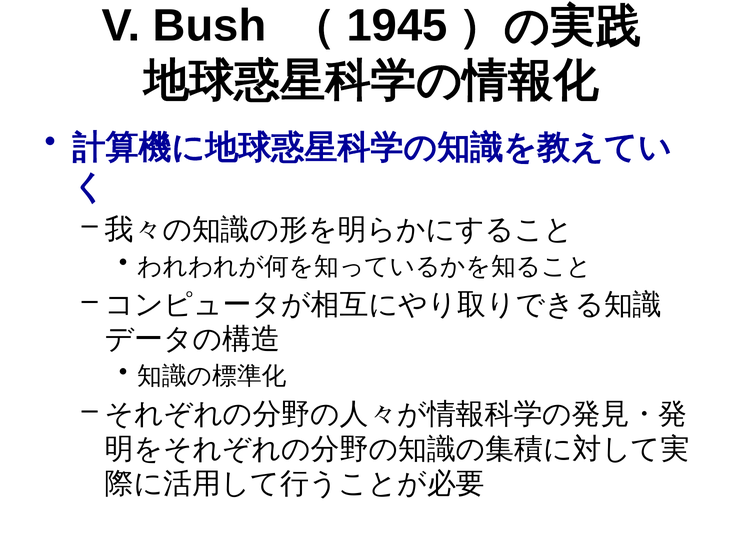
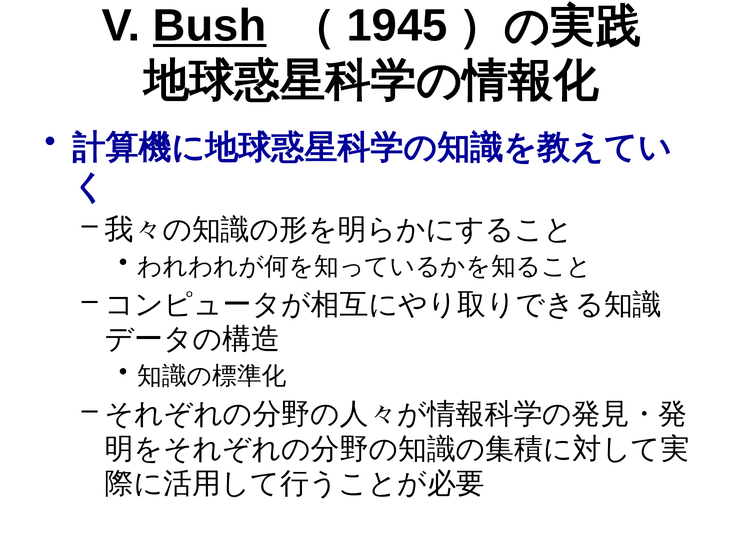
Bush underline: none -> present
